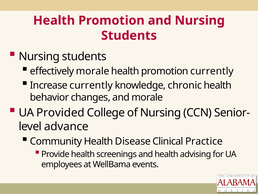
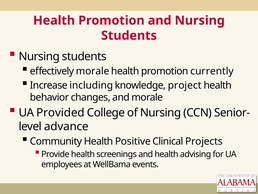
Increase currently: currently -> including
chronic: chronic -> project
Disease: Disease -> Positive
Practice: Practice -> Projects
